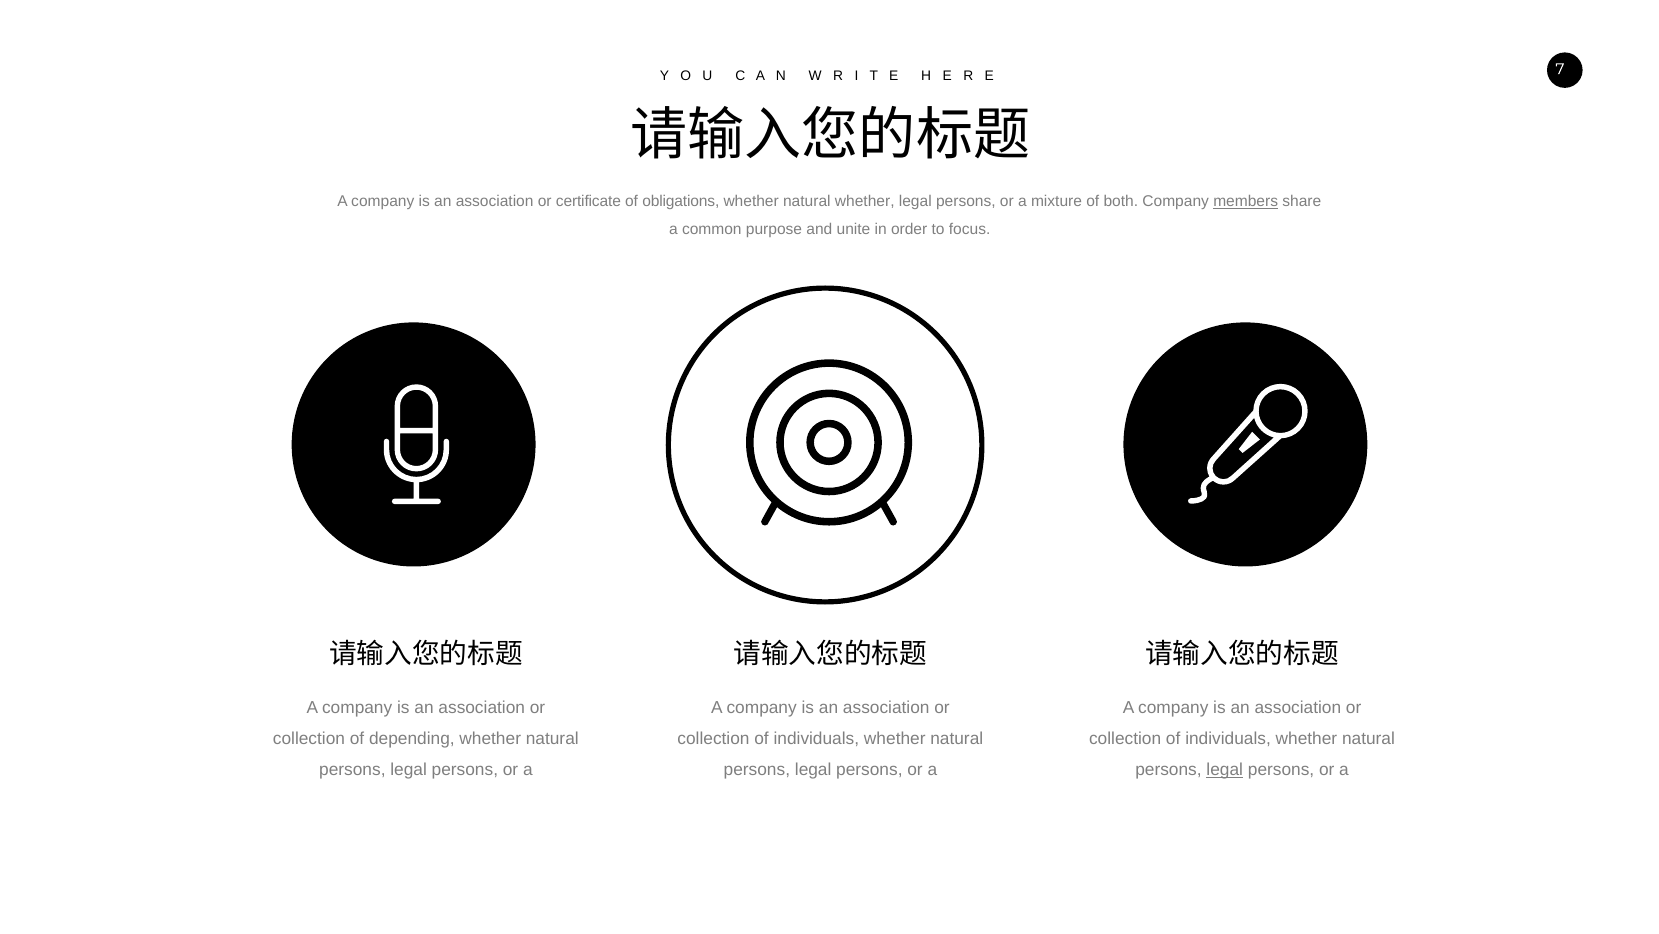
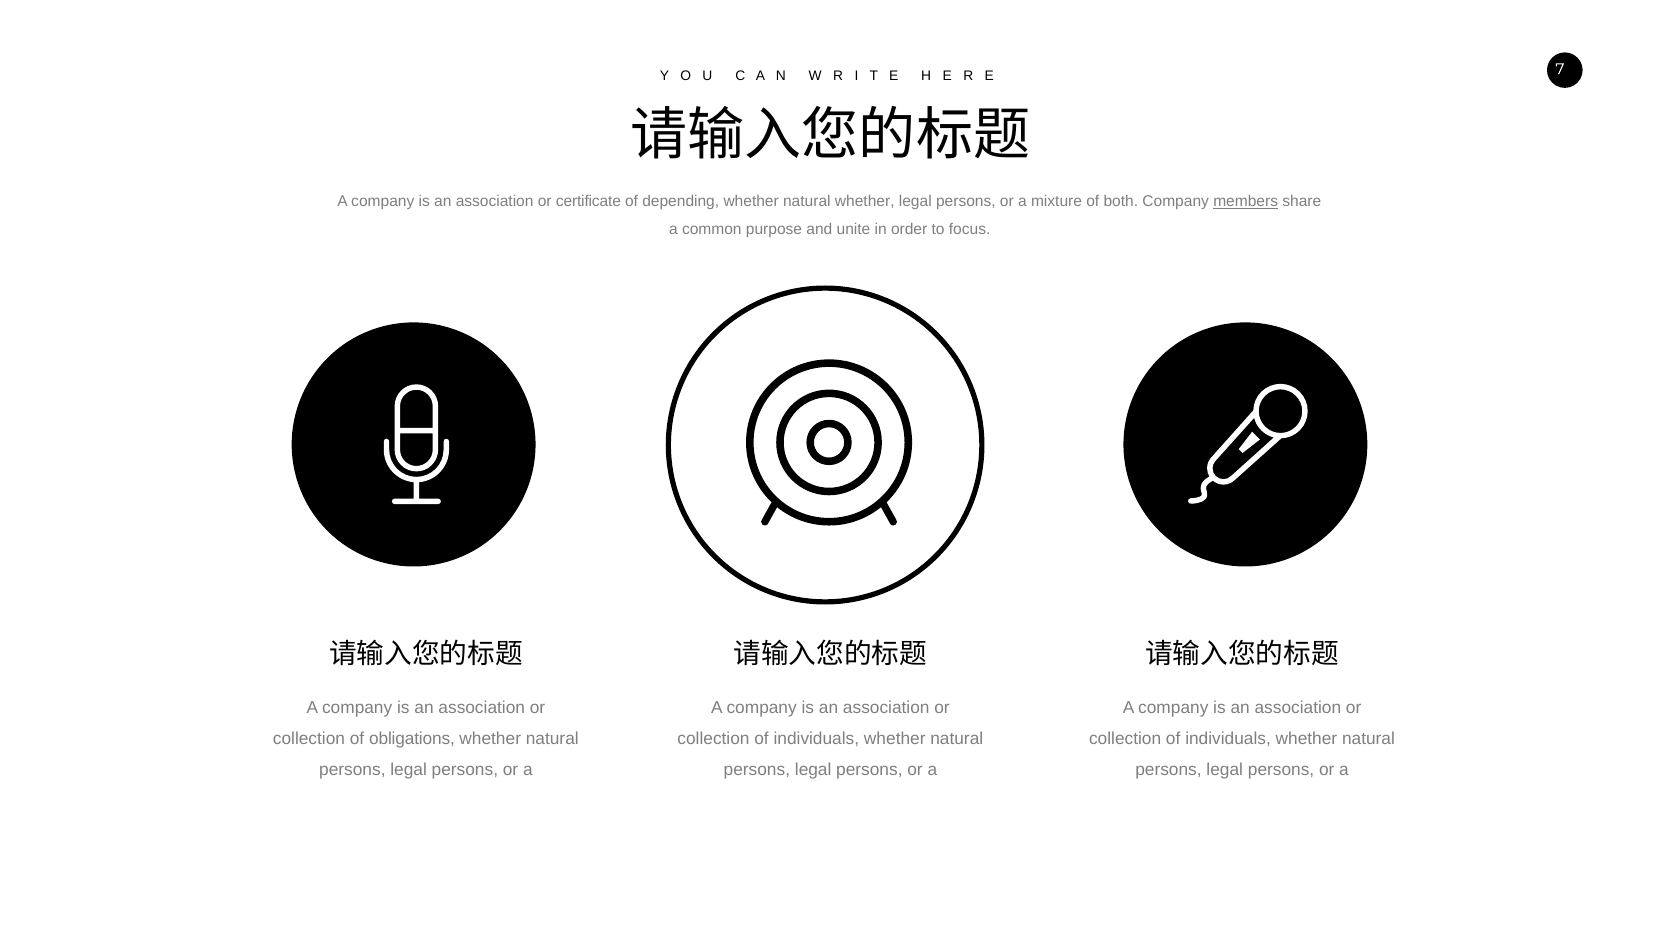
obligations: obligations -> depending
depending: depending -> obligations
legal at (1225, 770) underline: present -> none
